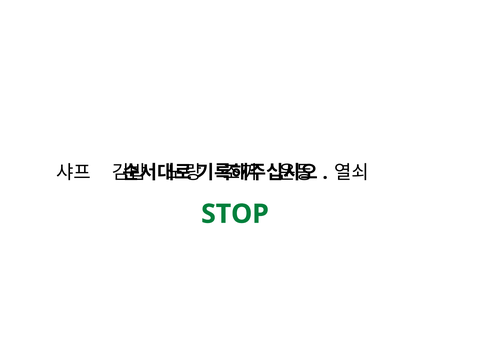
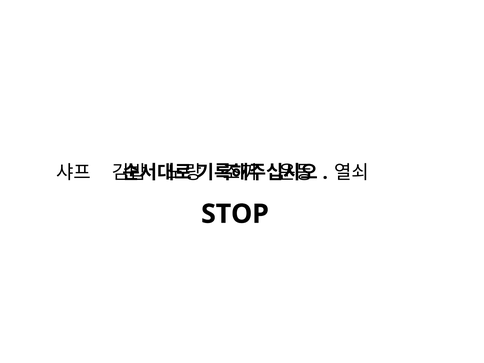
STOP colour: green -> black
